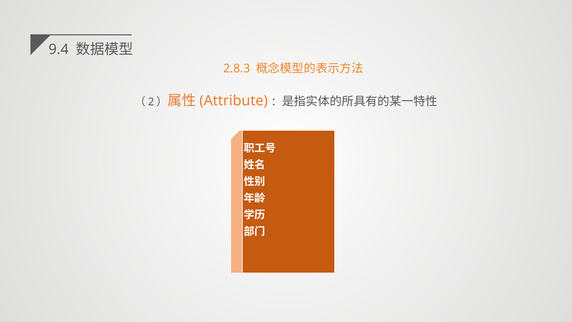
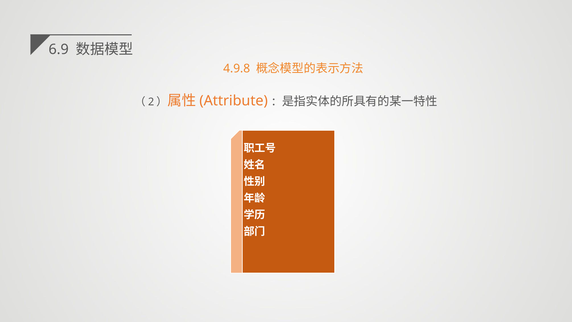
9.4: 9.4 -> 6.9
2.8.3: 2.8.3 -> 4.9.8
